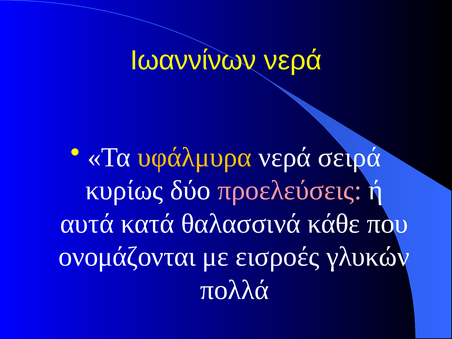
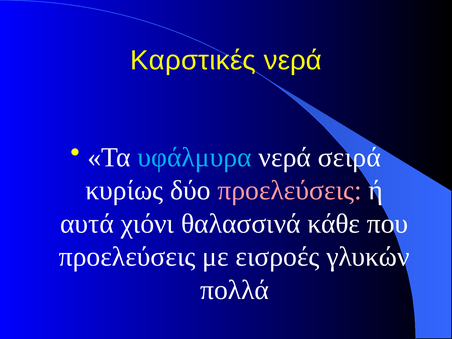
Ιωαννίνων: Ιωαννίνων -> Καρστικές
υφάλμυρα colour: yellow -> light blue
κατά: κατά -> χιόνι
ονομάζονται at (127, 257): ονομάζονται -> προελεύσεις
